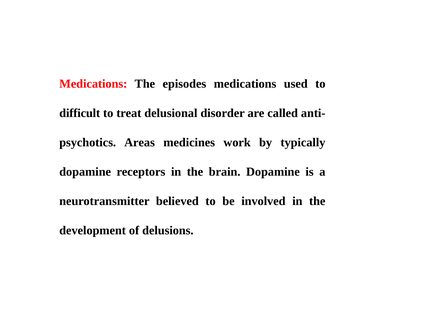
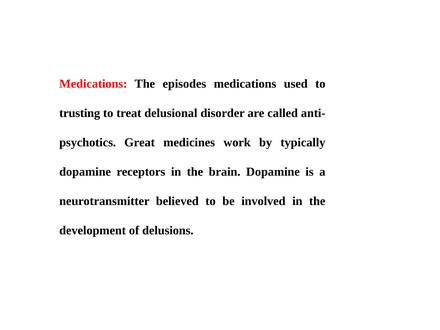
difficult: difficult -> trusting
Areas: Areas -> Great
